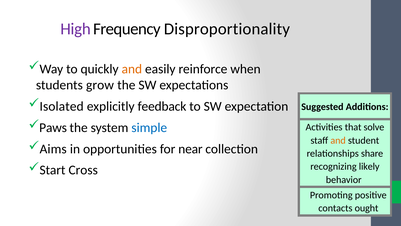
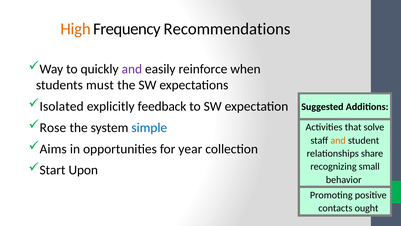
High colour: purple -> orange
Disproportionality: Disproportionality -> Recommendations
and at (132, 69) colour: orange -> purple
grow: grow -> must
Paws: Paws -> Rose
near: near -> year
likely: likely -> small
Cross: Cross -> Upon
